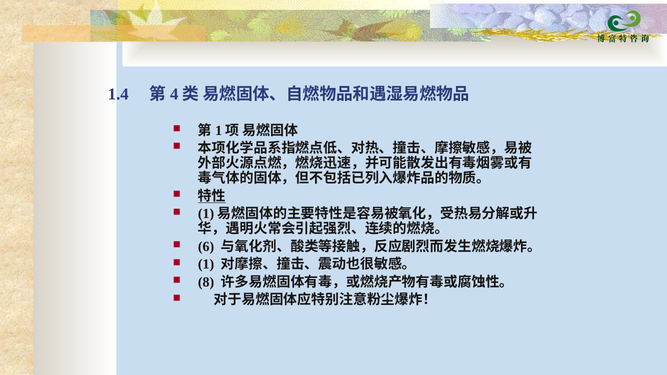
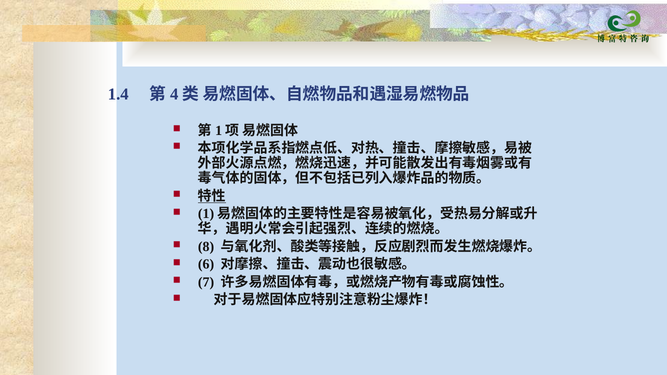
6: 6 -> 8
1: 1 -> 6
8: 8 -> 7
